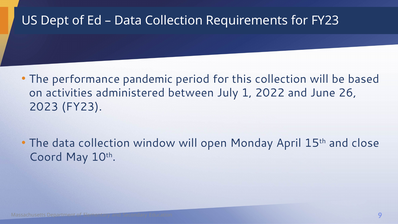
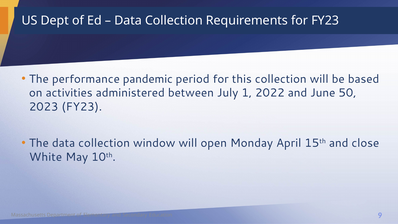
26: 26 -> 50
Coord: Coord -> White
